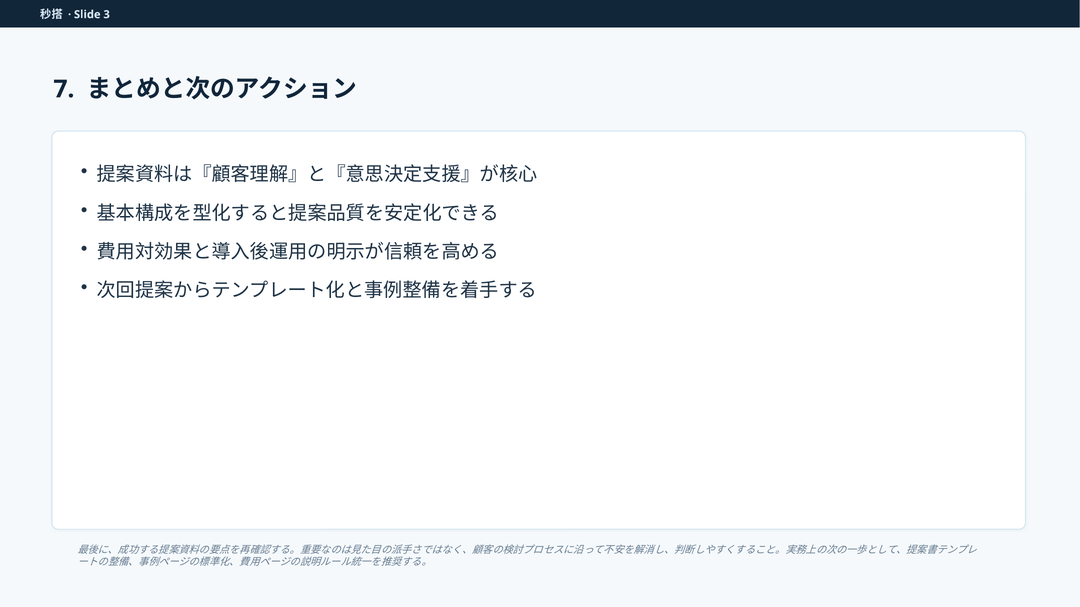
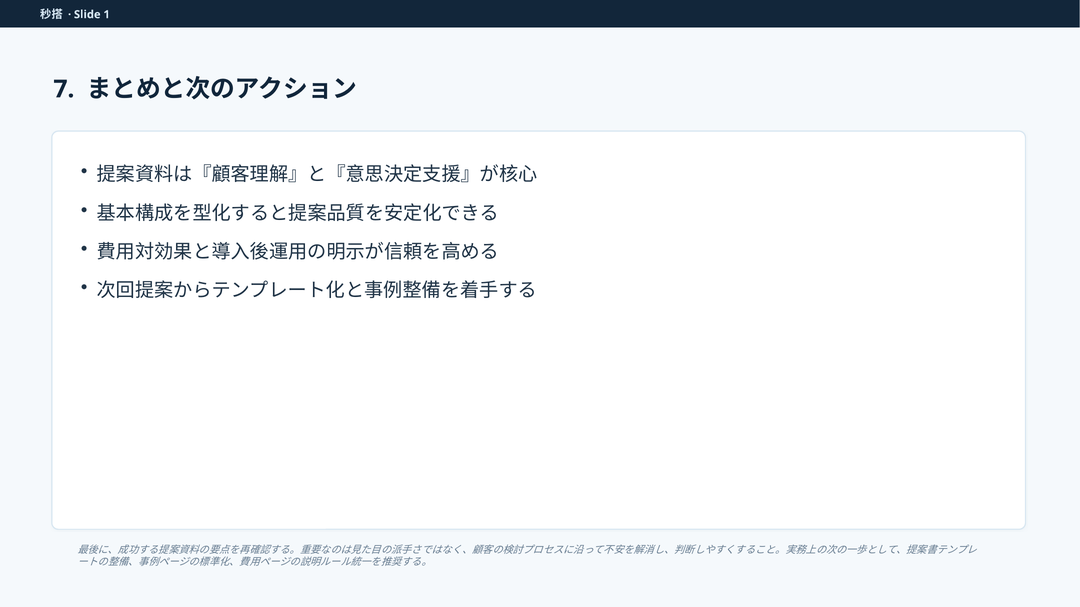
3: 3 -> 1
